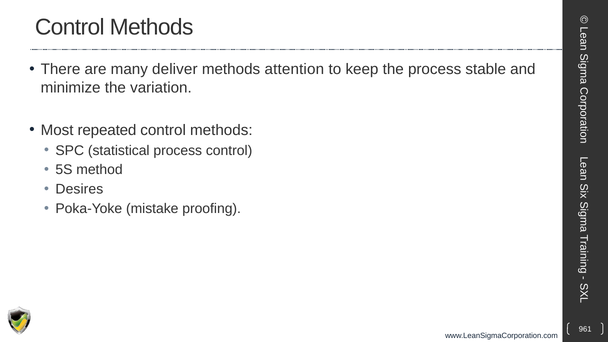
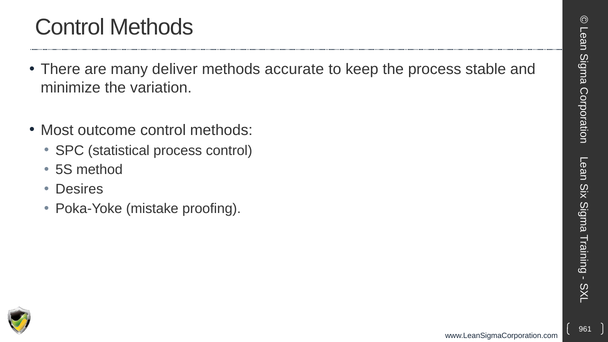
attention: attention -> accurate
repeated: repeated -> outcome
